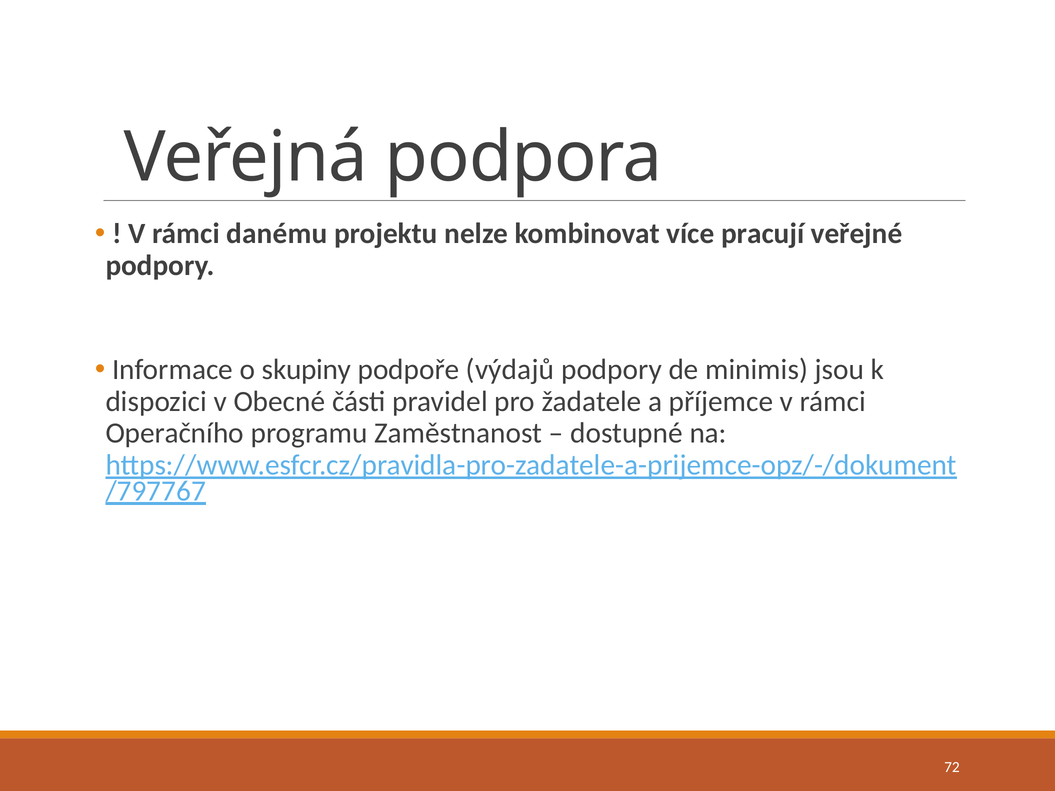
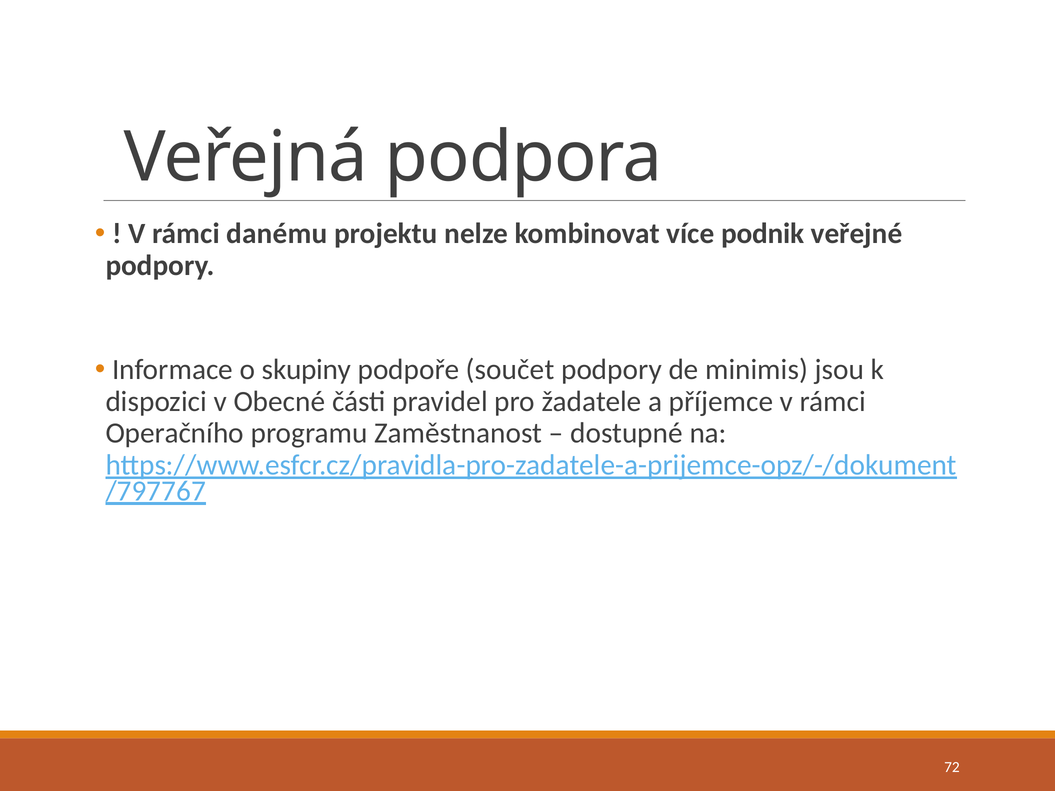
pracují: pracují -> podnik
výdajů: výdajů -> součet
